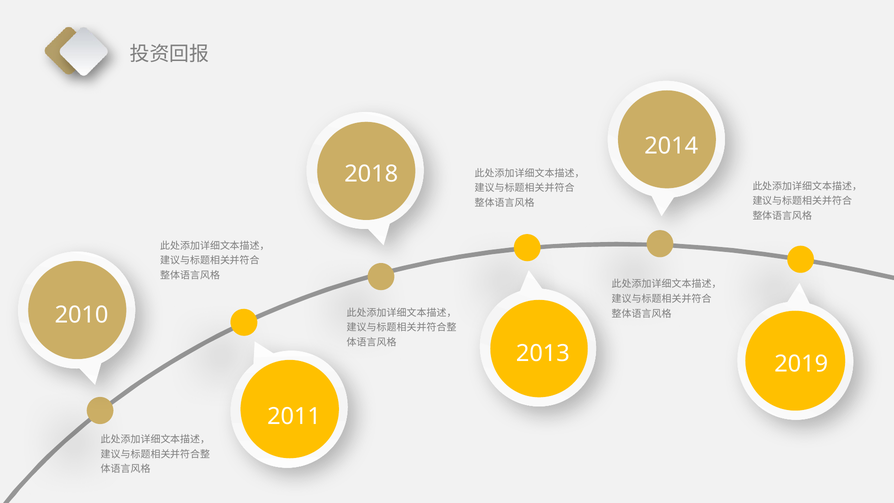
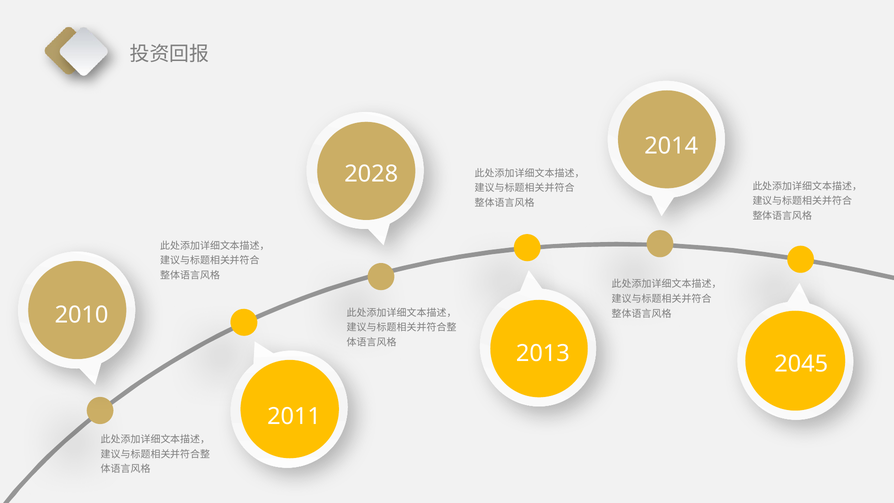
2018: 2018 -> 2028
2019: 2019 -> 2045
